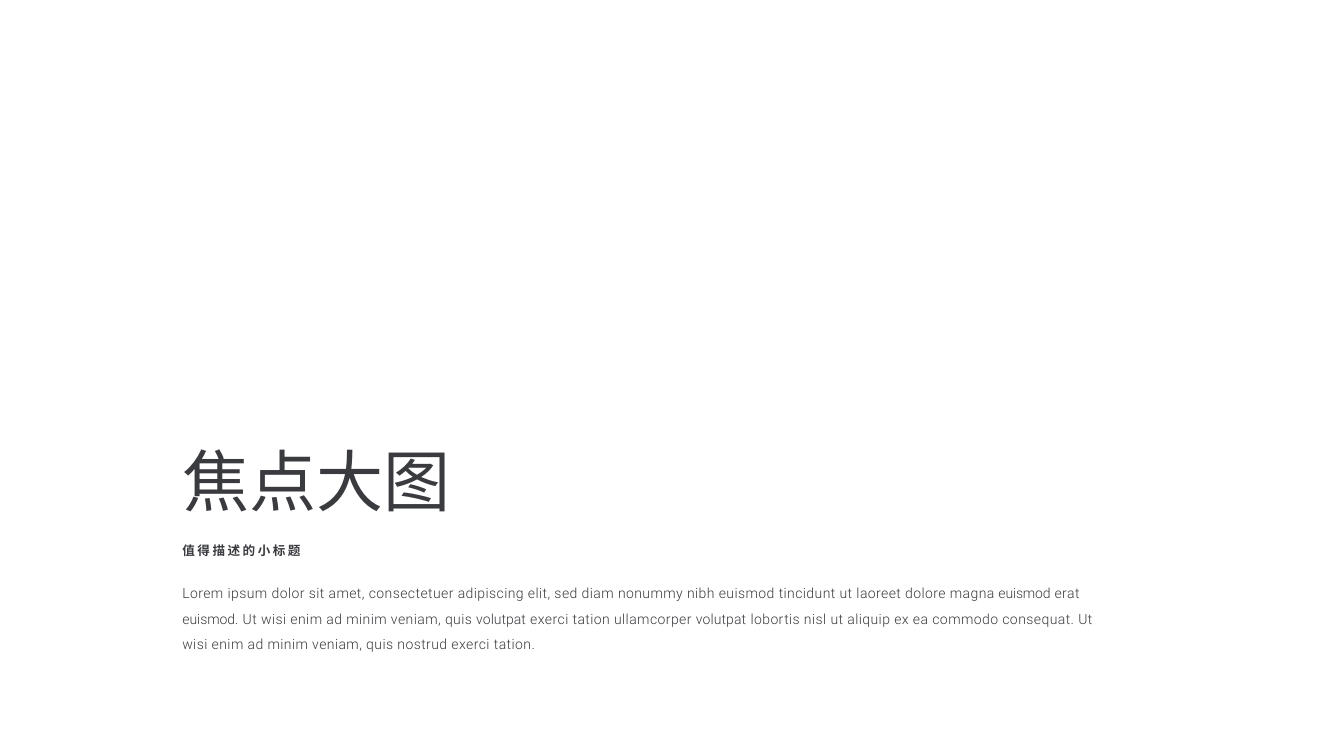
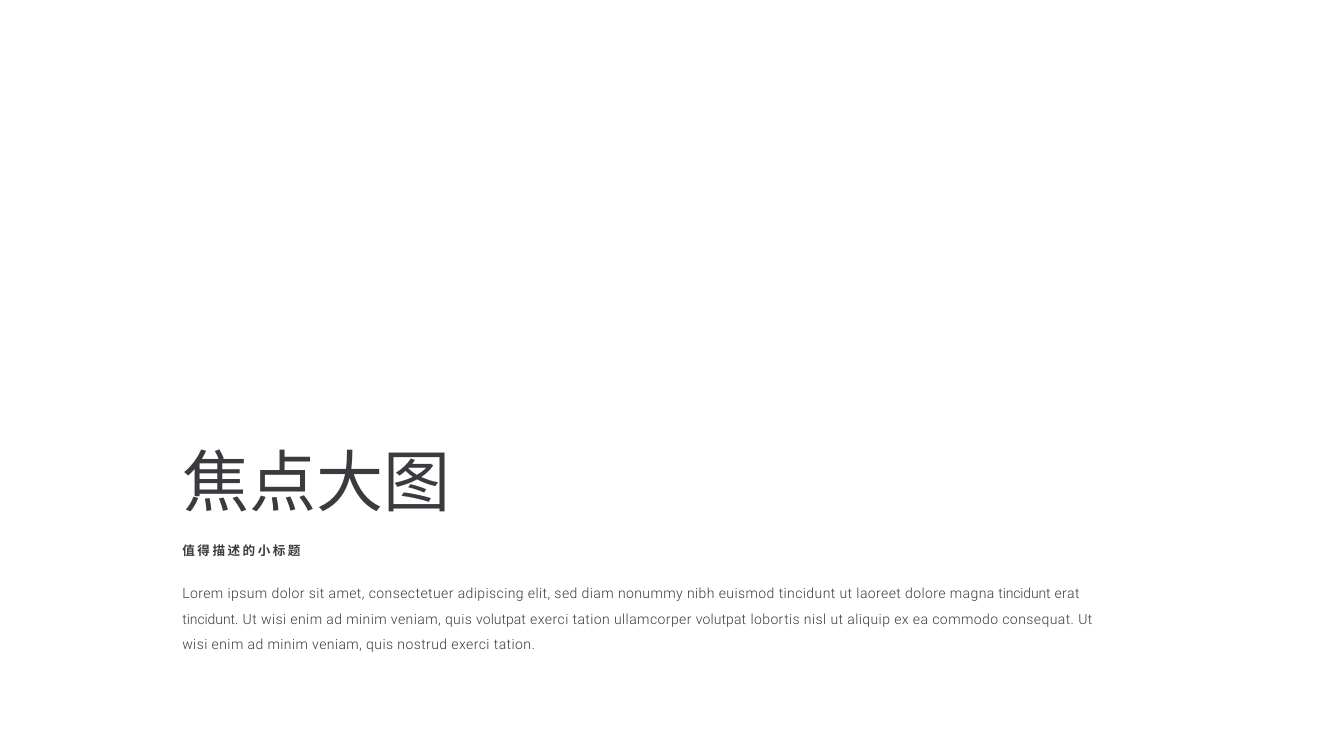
magna euismod: euismod -> tincidunt
euismod at (210, 619): euismod -> tincidunt
